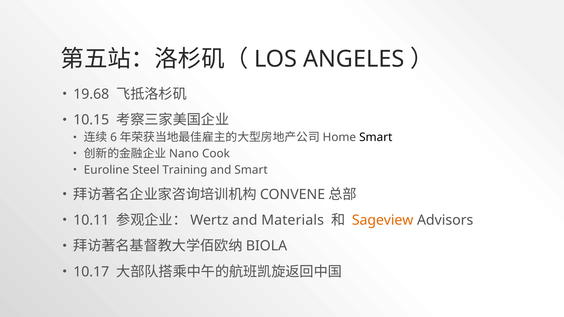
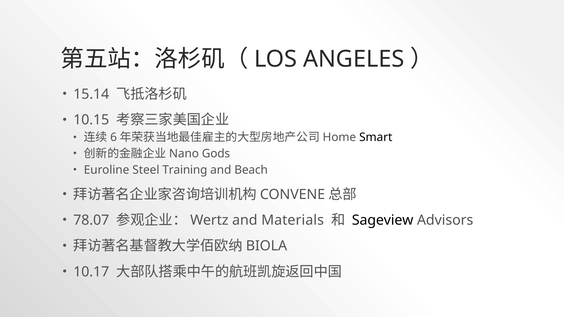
19.68: 19.68 -> 15.14
Cook: Cook -> Gods
and Smart: Smart -> Beach
10.11: 10.11 -> 78.07
Sageview colour: orange -> black
